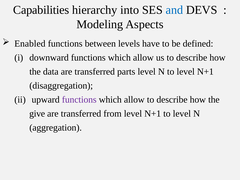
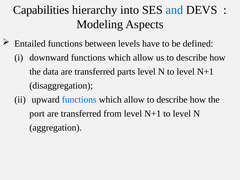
Enabled: Enabled -> Entailed
functions at (79, 100) colour: purple -> blue
give: give -> port
